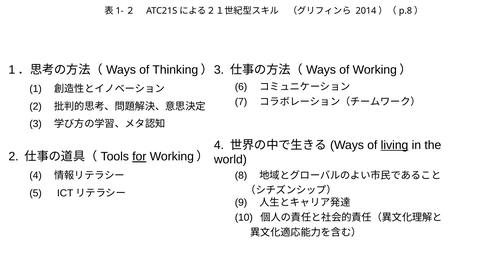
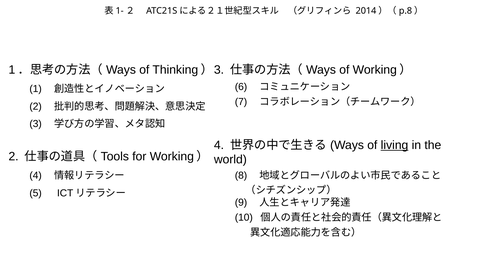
for underline: present -> none
